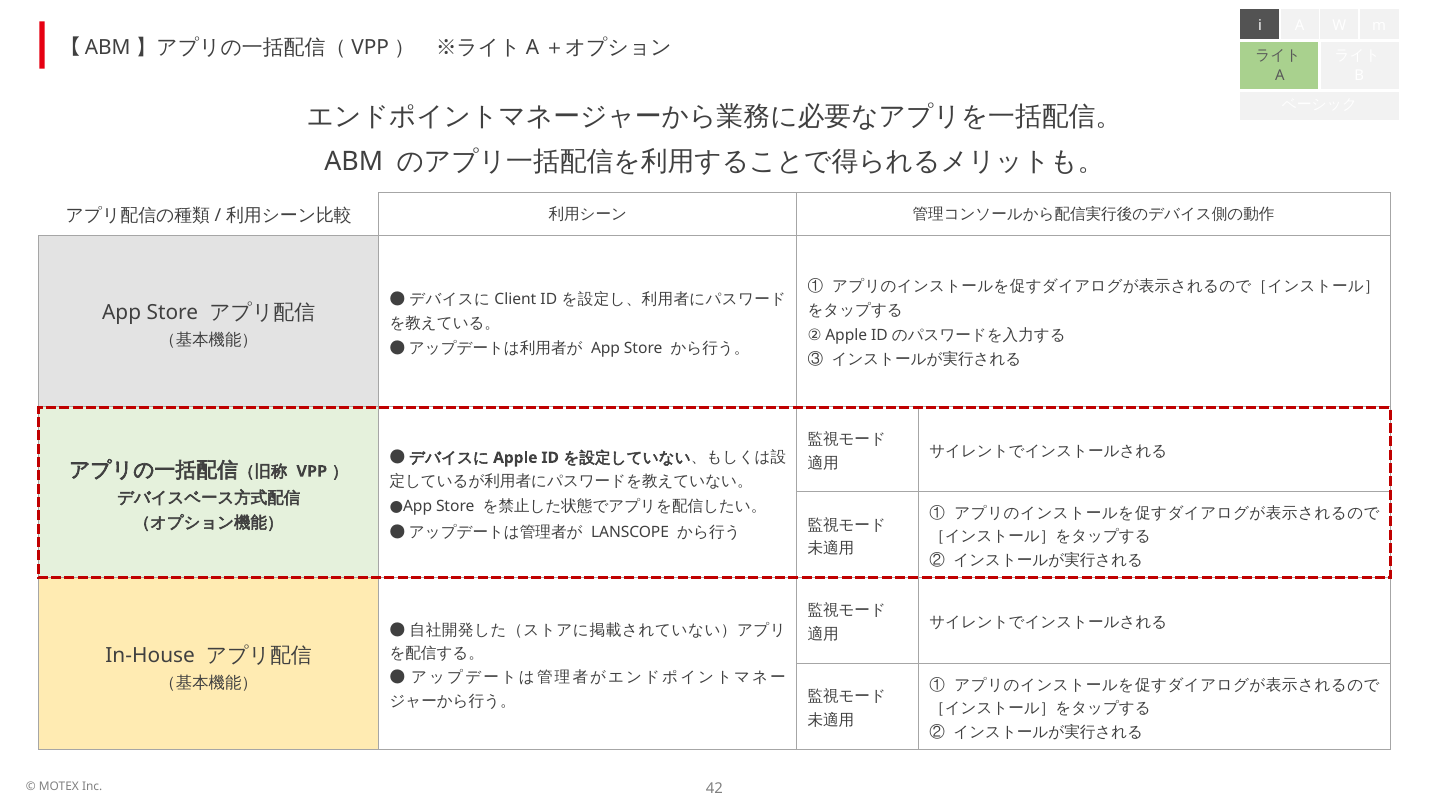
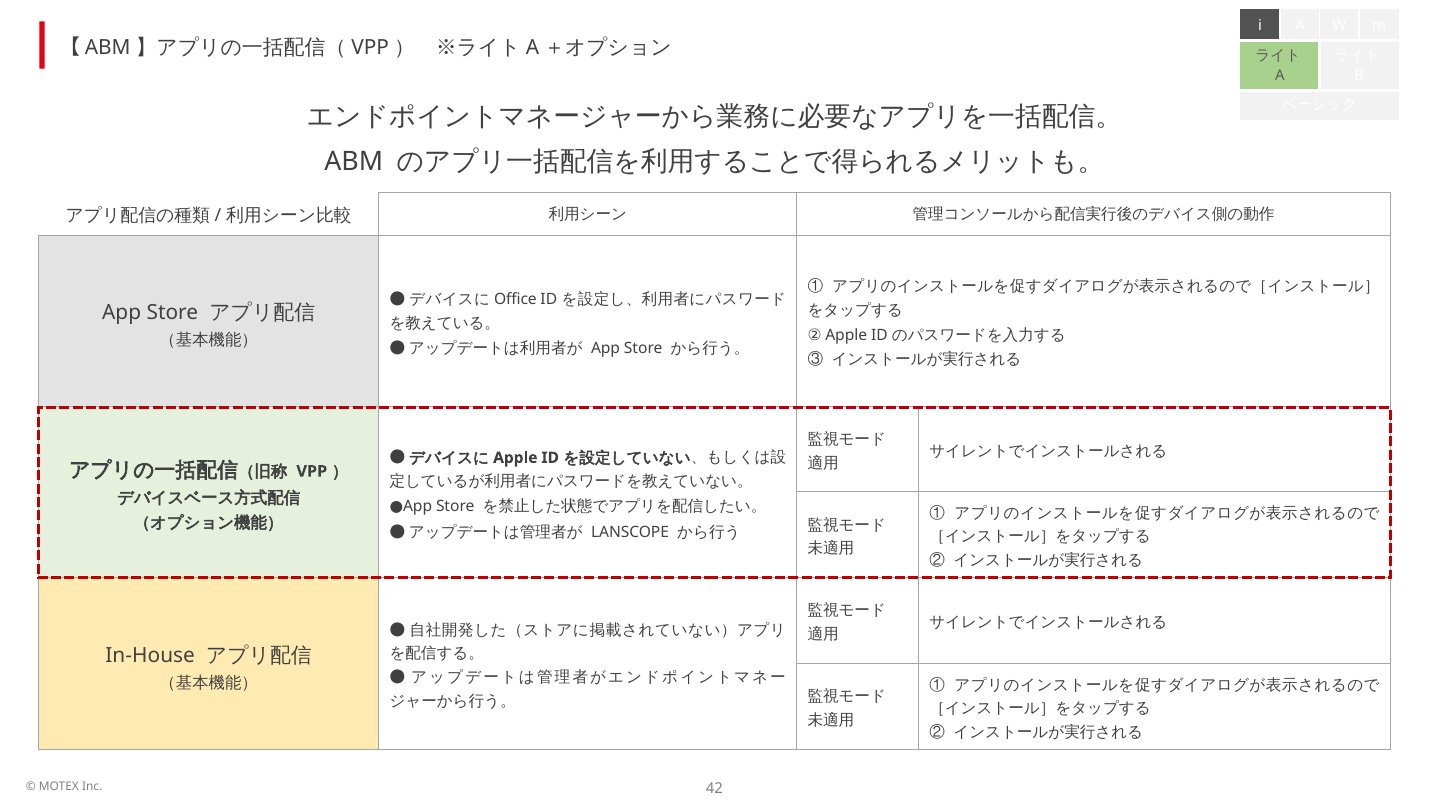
Client: Client -> Office
